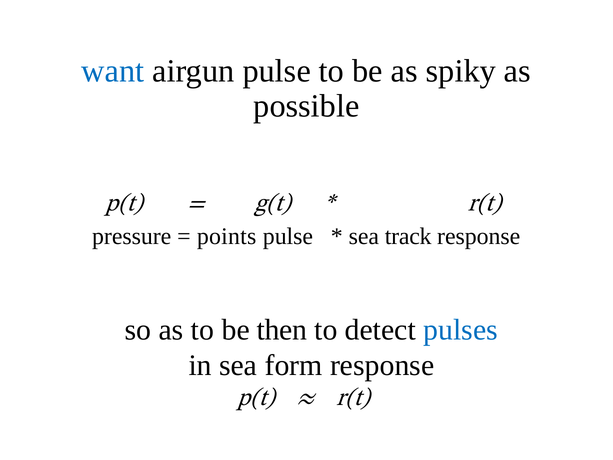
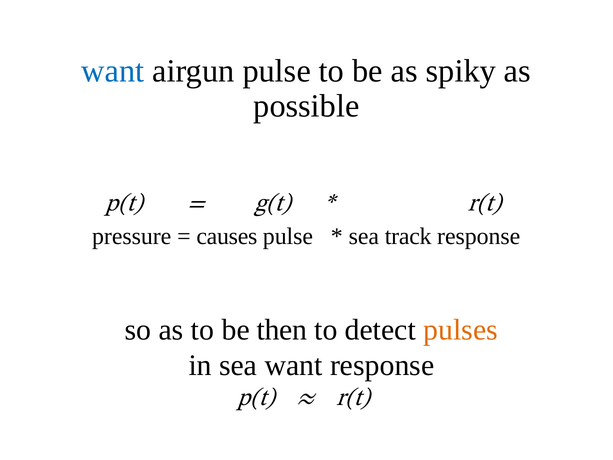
points: points -> causes
pulses colour: blue -> orange
sea form: form -> want
